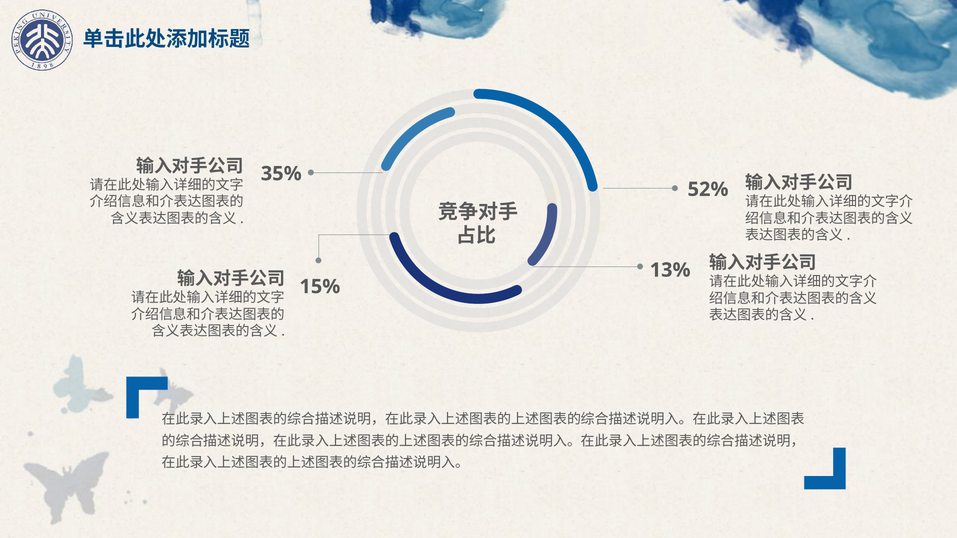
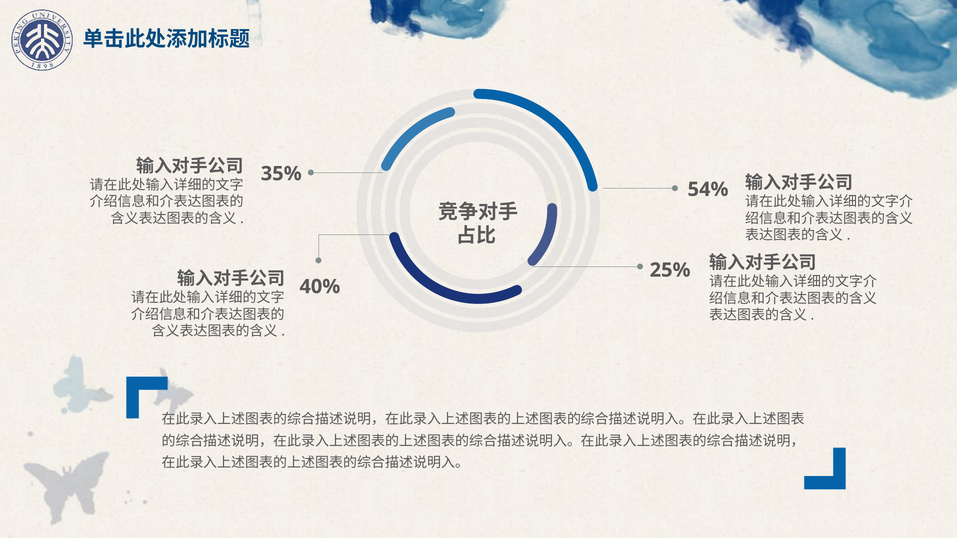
52%: 52% -> 54%
13%: 13% -> 25%
15%: 15% -> 40%
